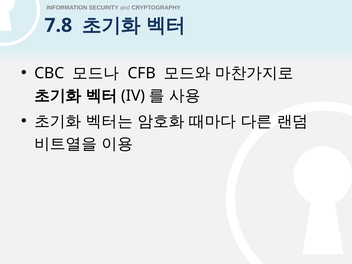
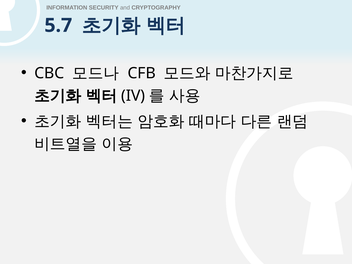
7.8: 7.8 -> 5.7
